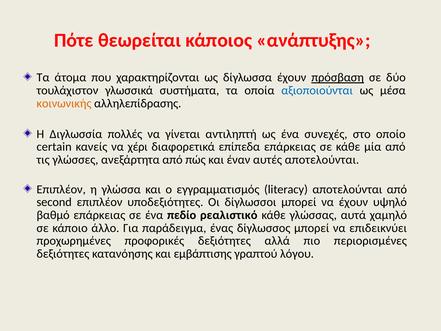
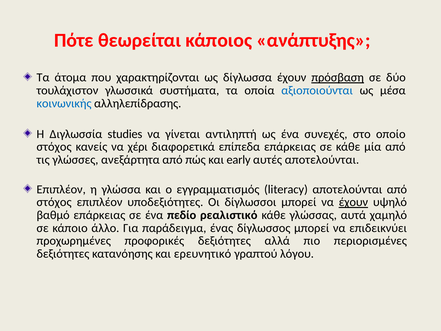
κοινωνικής colour: orange -> blue
πολλές: πολλές -> studies
certain at (54, 147): certain -> στόχος
έναν: έναν -> early
second at (54, 202): second -> στόχος
έχουν at (353, 202) underline: none -> present
εμβάπτισης: εμβάπτισης -> ερευνητικό
